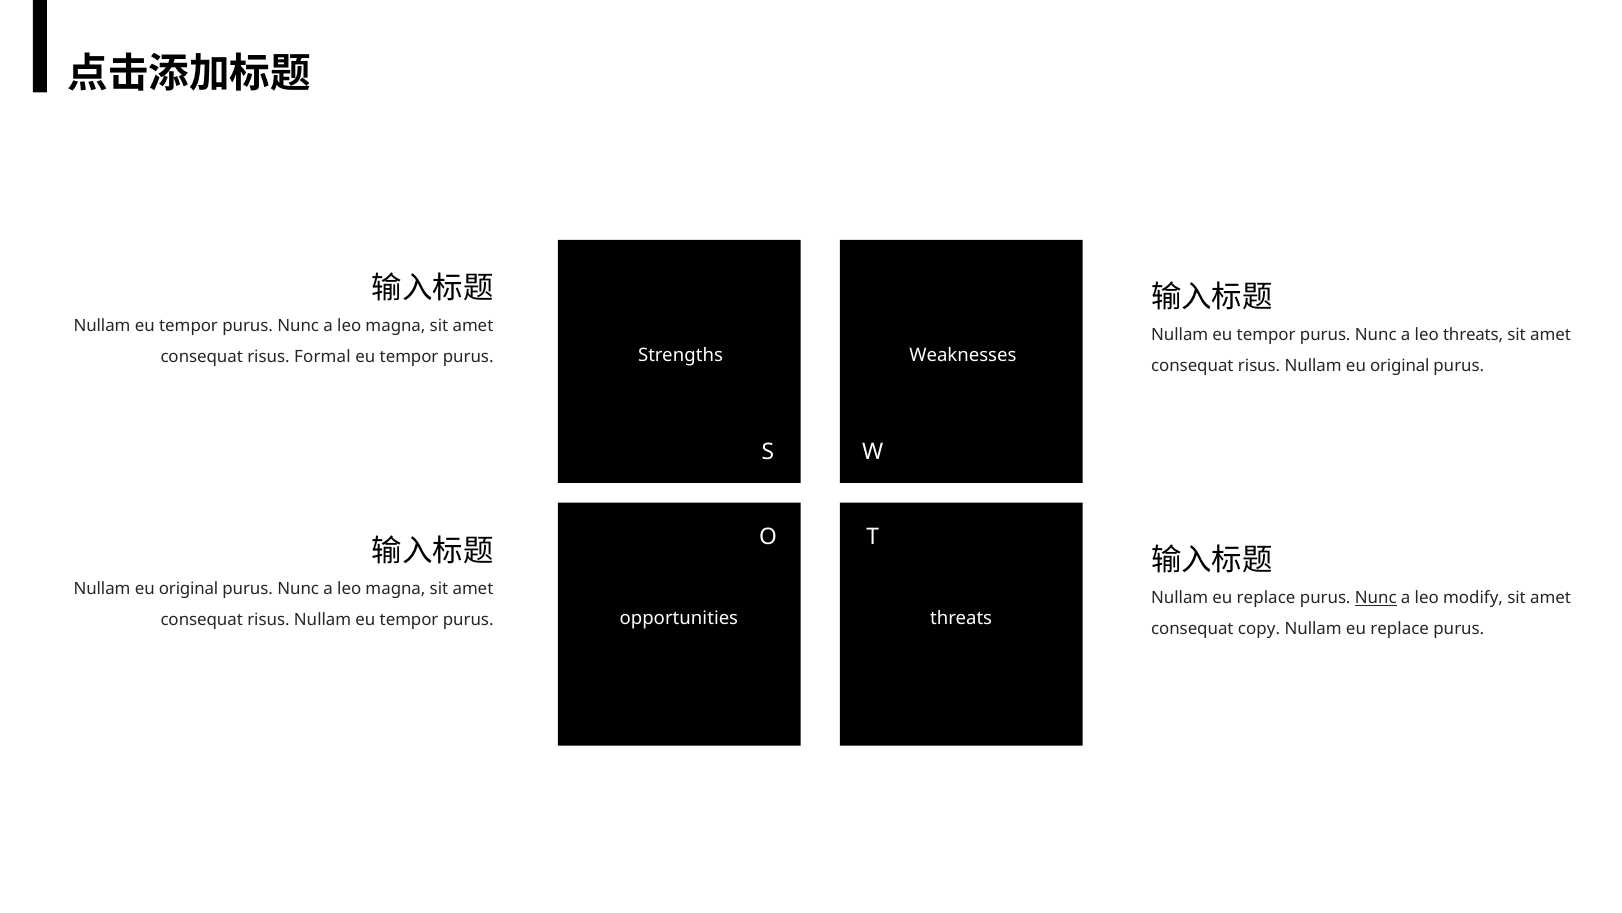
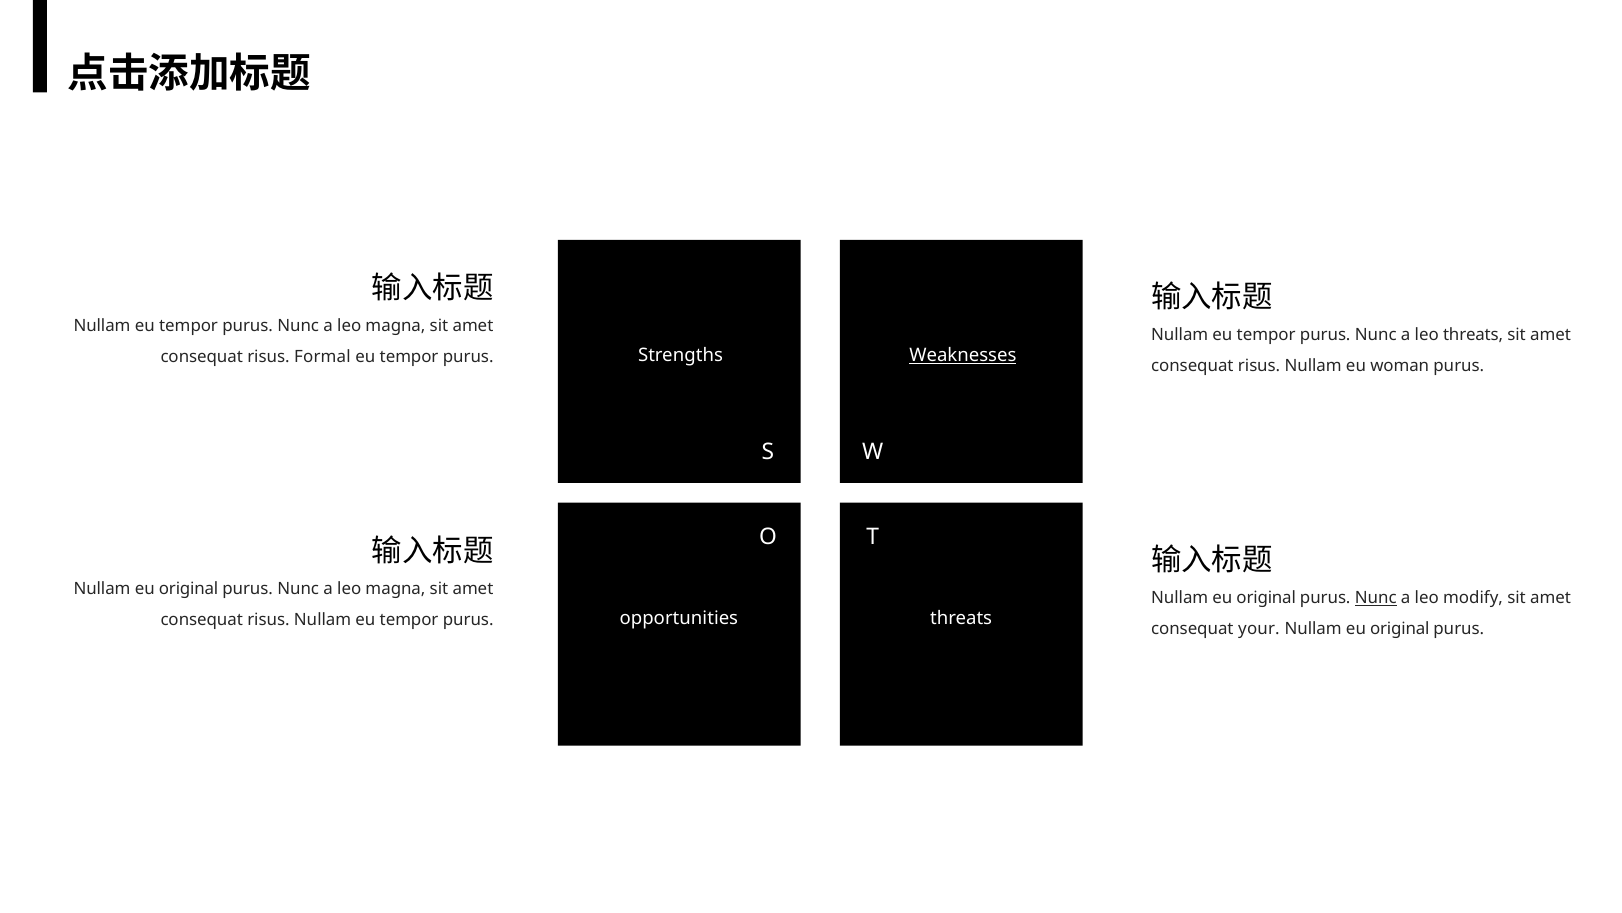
Weaknesses underline: none -> present
risus Nullam eu original: original -> woman
replace at (1266, 598): replace -> original
copy: copy -> your
replace at (1400, 628): replace -> original
